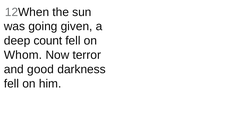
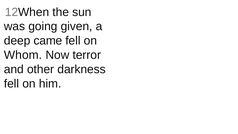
count: count -> came
good: good -> other
